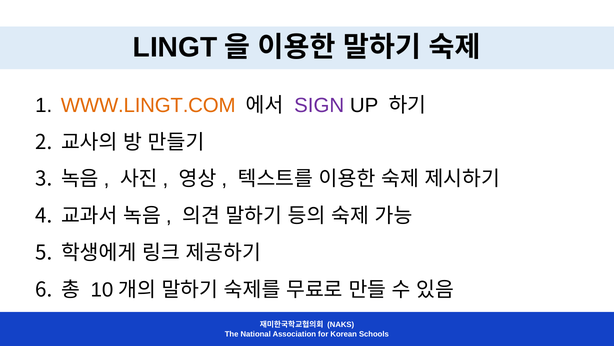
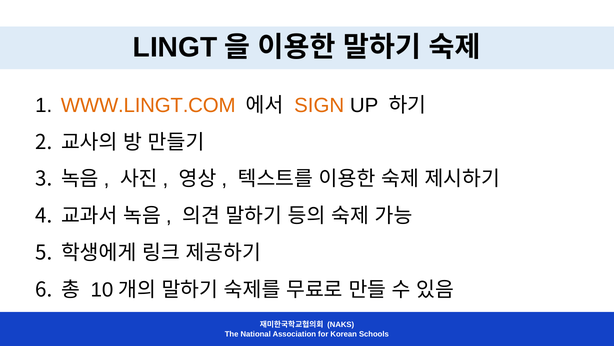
SIGN colour: purple -> orange
